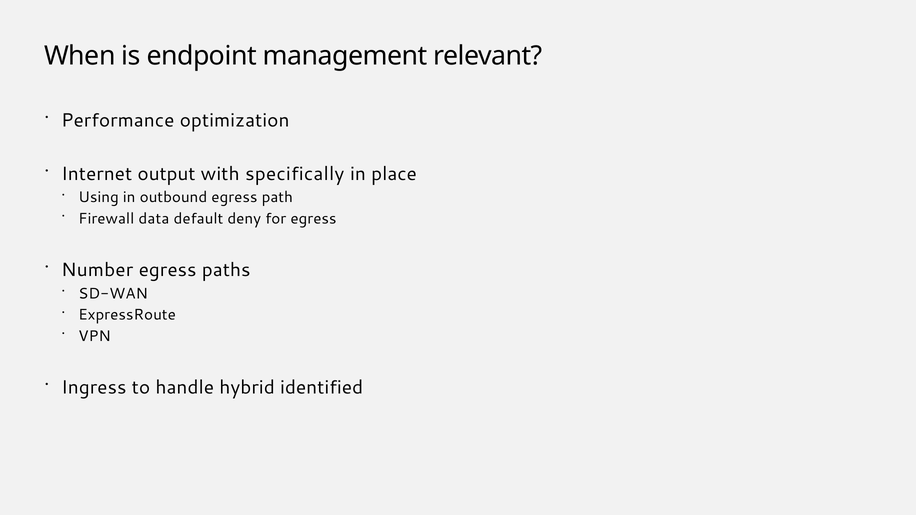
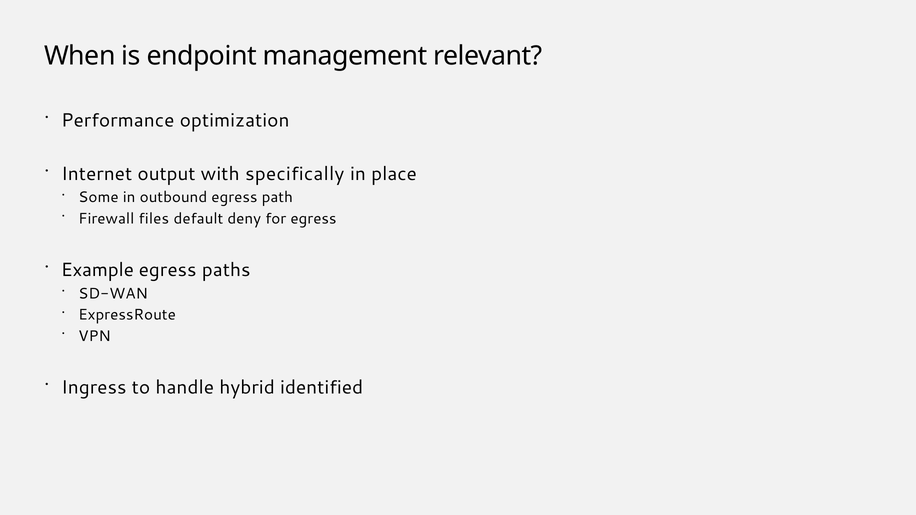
Using: Using -> Some
data: data -> files
Number: Number -> Example
